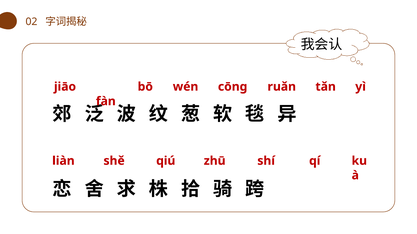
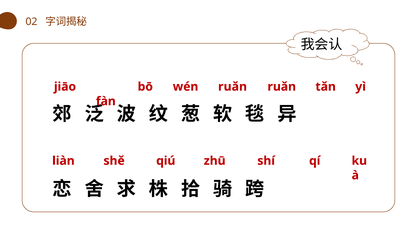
wén cōng: cōng -> ruǎn
